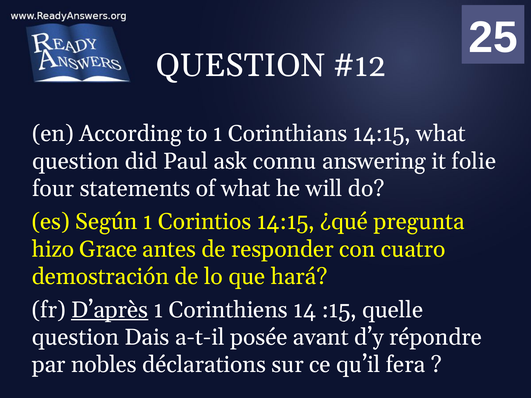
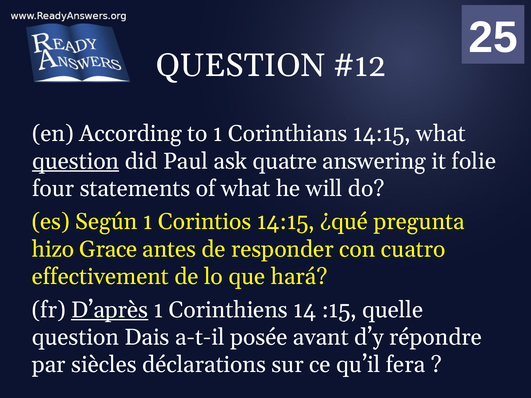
question at (76, 161) underline: none -> present
connu: connu -> quatre
demostración: demostración -> effectivement
nobles: nobles -> siècles
